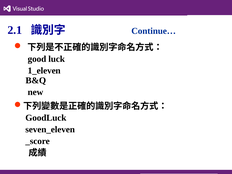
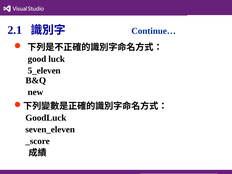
1_eleven: 1_eleven -> 5_eleven
